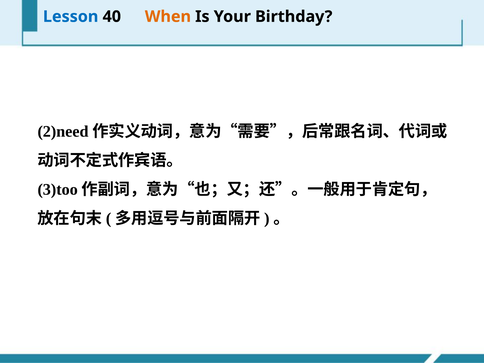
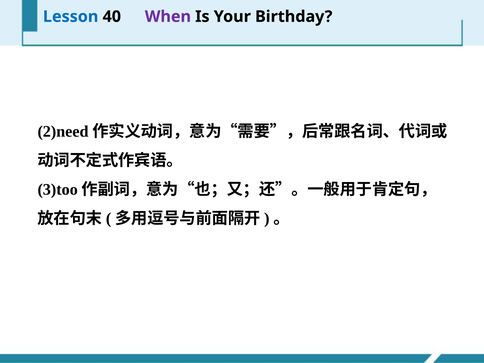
When colour: orange -> purple
